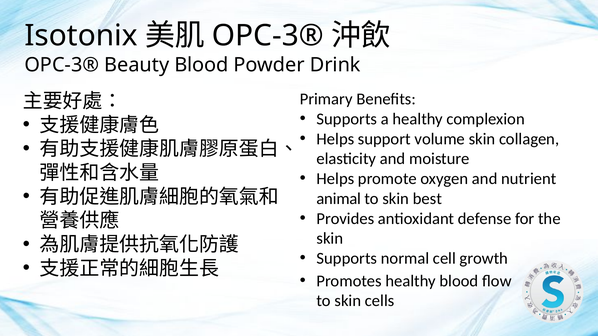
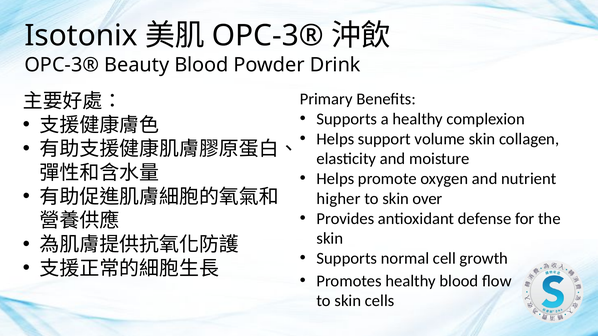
animal: animal -> higher
best: best -> over
